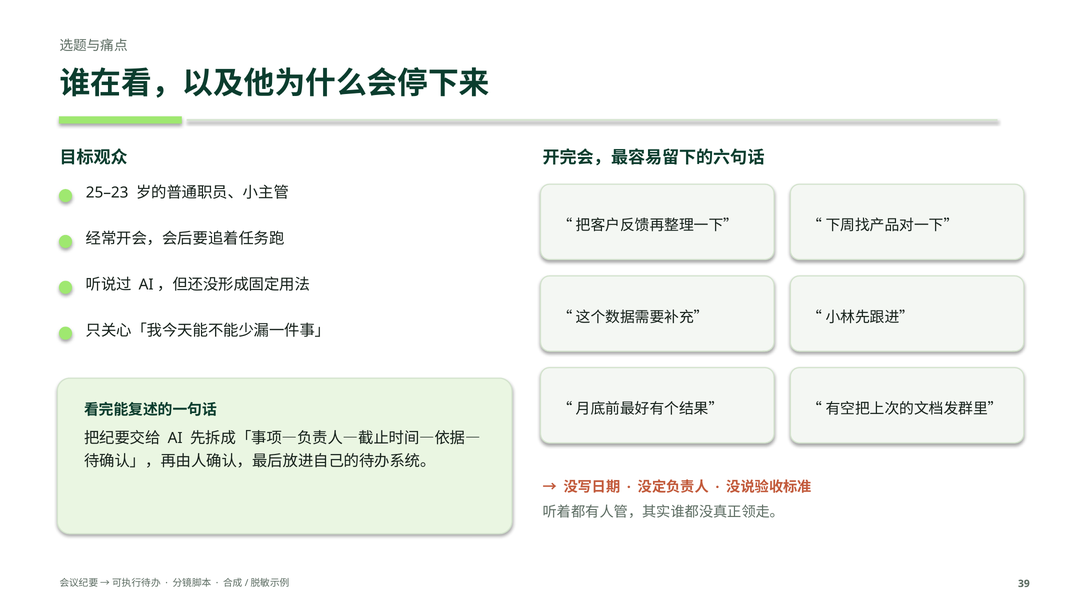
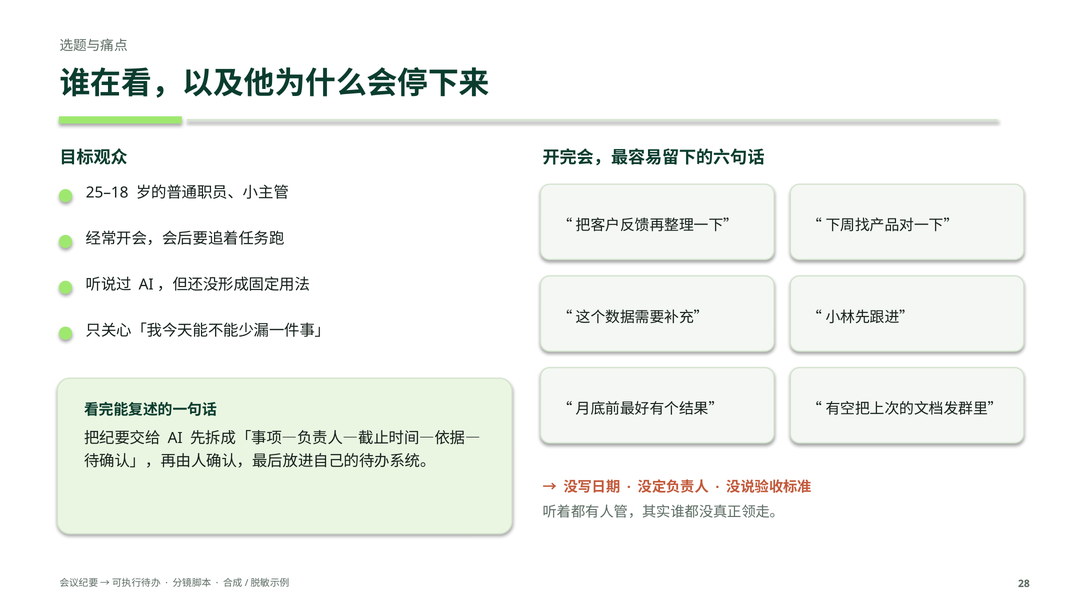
25–23: 25–23 -> 25–18
39: 39 -> 28
